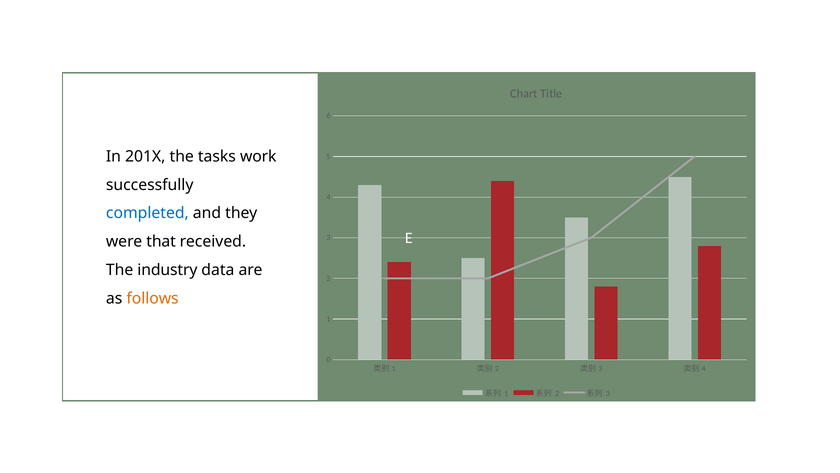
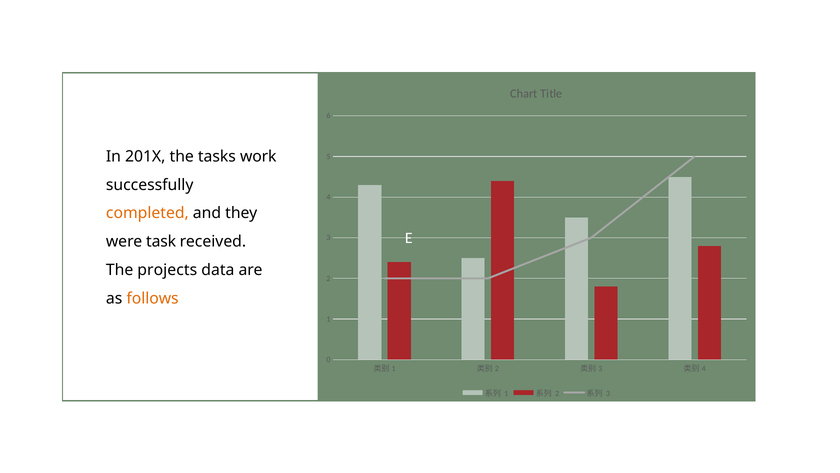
completed colour: blue -> orange
that: that -> task
industry: industry -> projects
